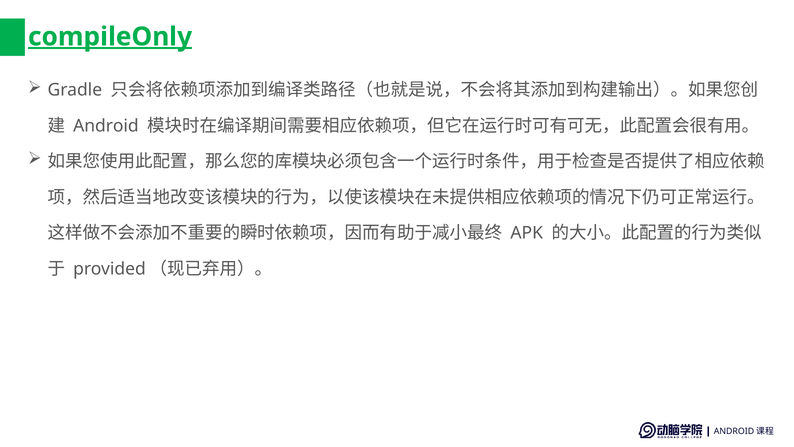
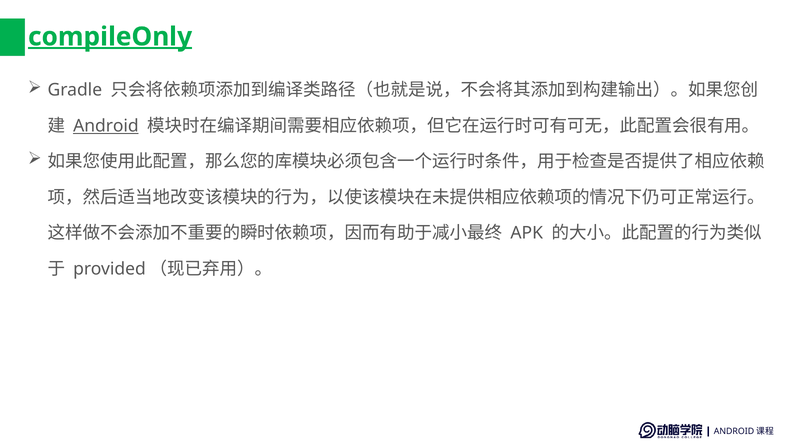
Android at (106, 126) underline: none -> present
